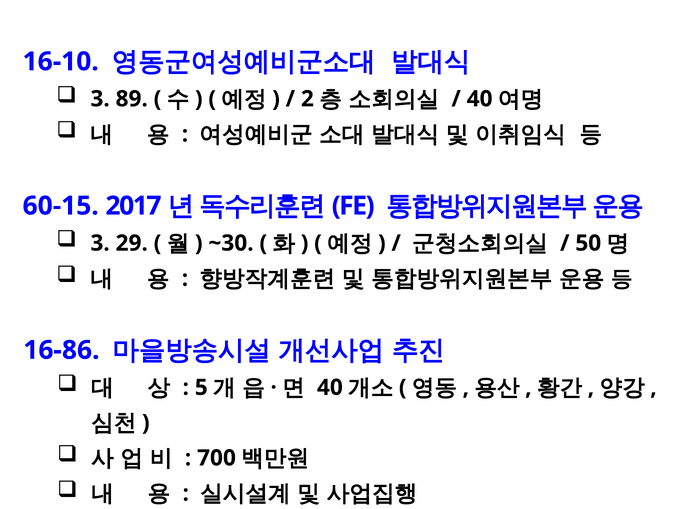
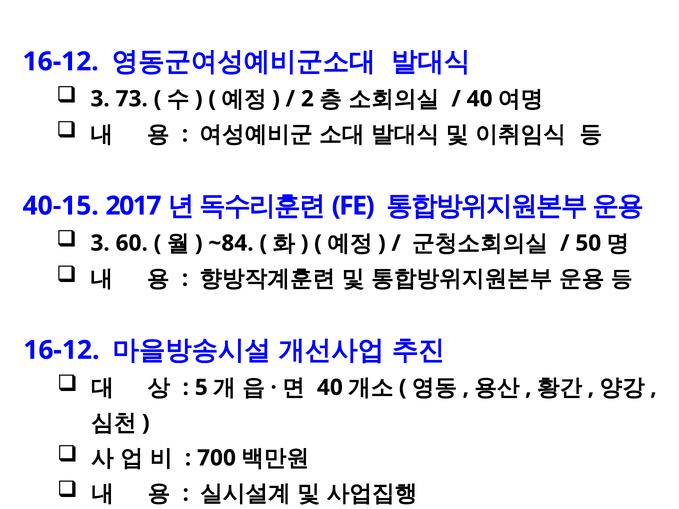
16-10 at (61, 62): 16-10 -> 16-12
89: 89 -> 73
60-15: 60-15 -> 40-15
29: 29 -> 60
~30: ~30 -> ~84
16-86 at (61, 350): 16-86 -> 16-12
